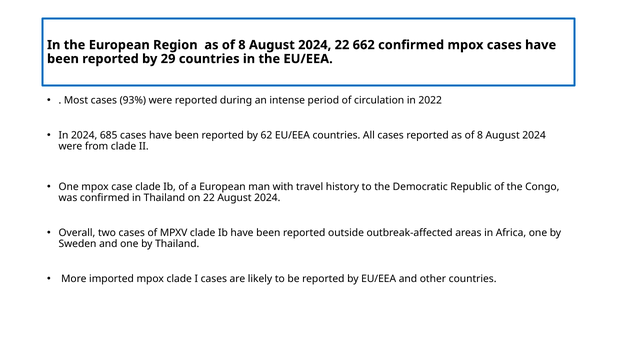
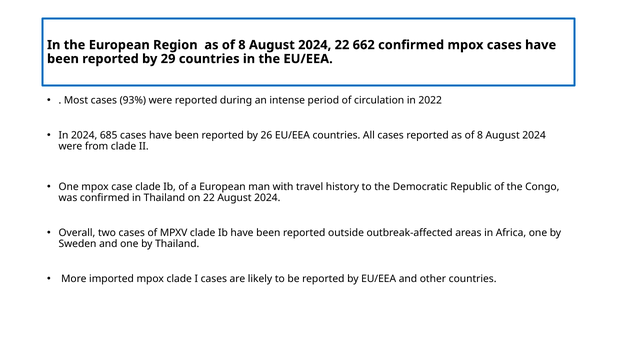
62: 62 -> 26
